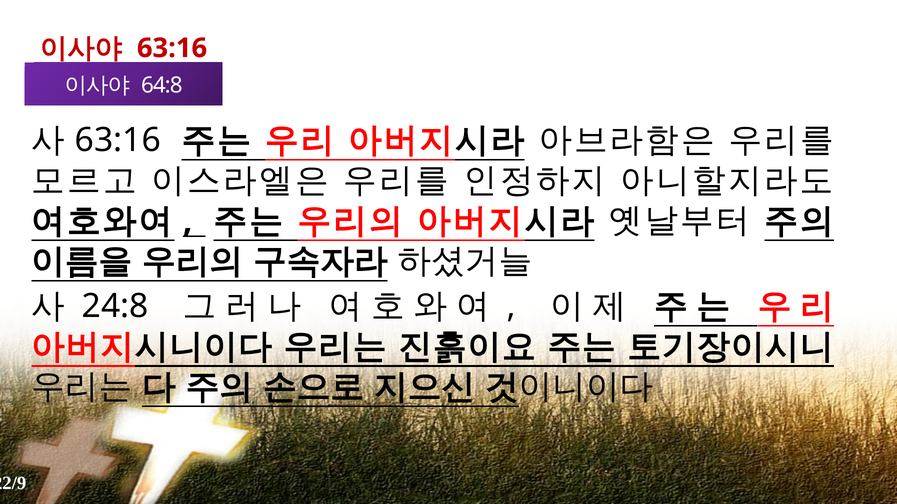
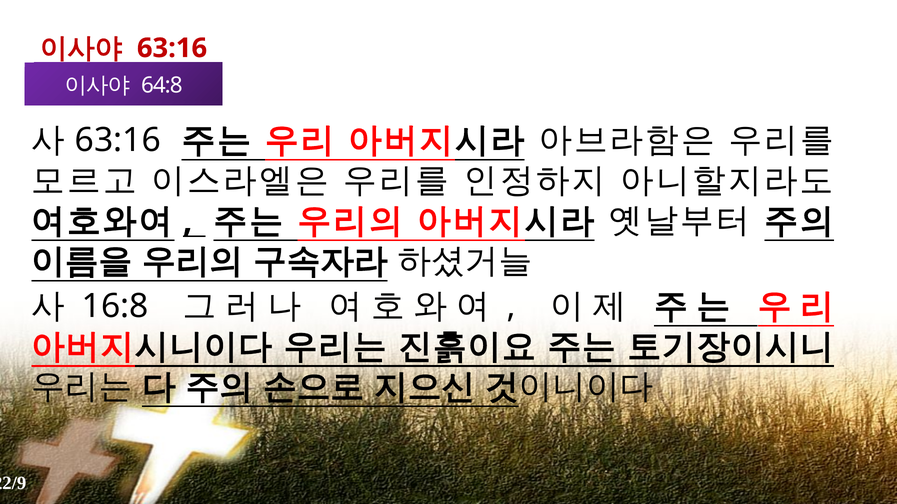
24:8: 24:8 -> 16:8
